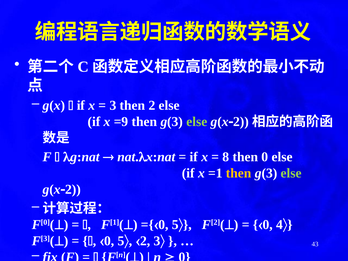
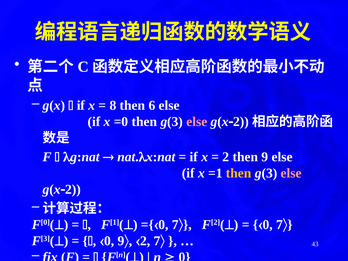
3 at (113, 105): 3 -> 8
then 2: 2 -> 6
=9: =9 -> =0
else at (197, 122) colour: light green -> pink
8 at (226, 157): 8 -> 2
then 0: 0 -> 9
else at (291, 173) colour: light green -> pink
5 at (175, 225): 5 -> 7
4 at (280, 225): 4 -> 7
5 at (121, 241): 5 -> 9
3 at (157, 241): 3 -> 7
